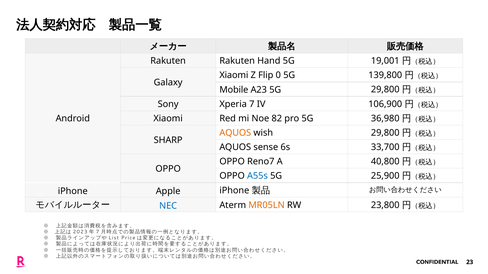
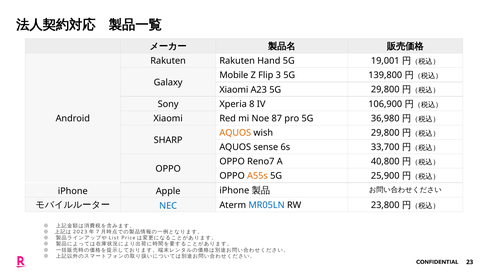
Xiaomi at (234, 75): Xiaomi -> Mobile
0: 0 -> 3
Mobile at (234, 90): Mobile -> Xiaomi
Xperia 7: 7 -> 8
82: 82 -> 87
A55s colour: blue -> orange
MR05LN colour: orange -> blue
